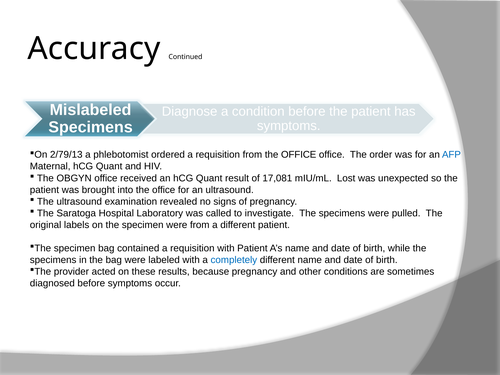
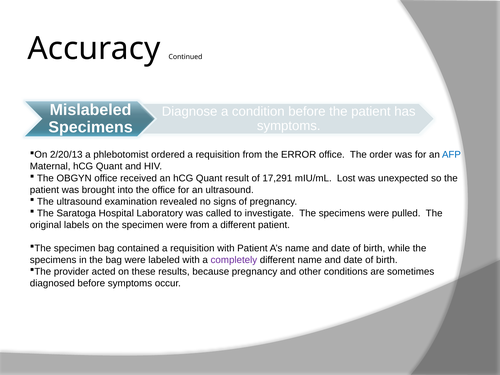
2/79/13: 2/79/13 -> 2/20/13
from the OFFICE: OFFICE -> ERROR
17,081: 17,081 -> 17,291
completely colour: blue -> purple
